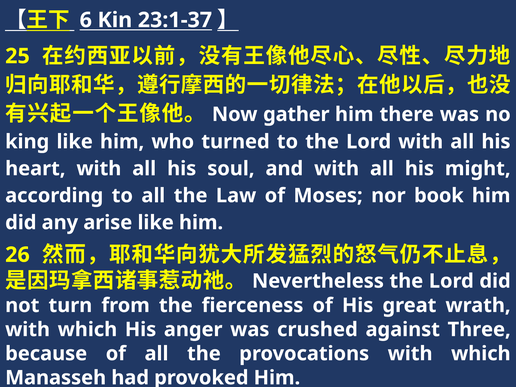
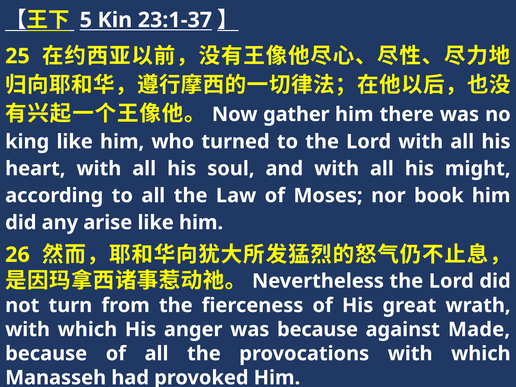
6: 6 -> 5
was crushed: crushed -> because
Three: Three -> Made
